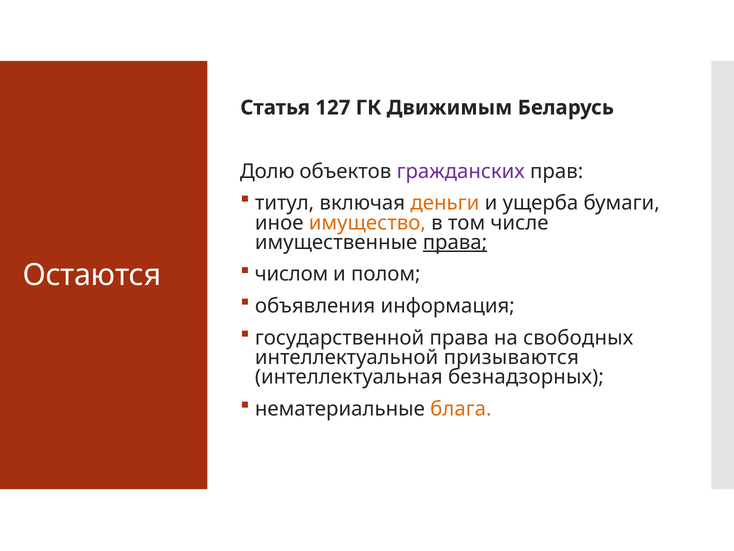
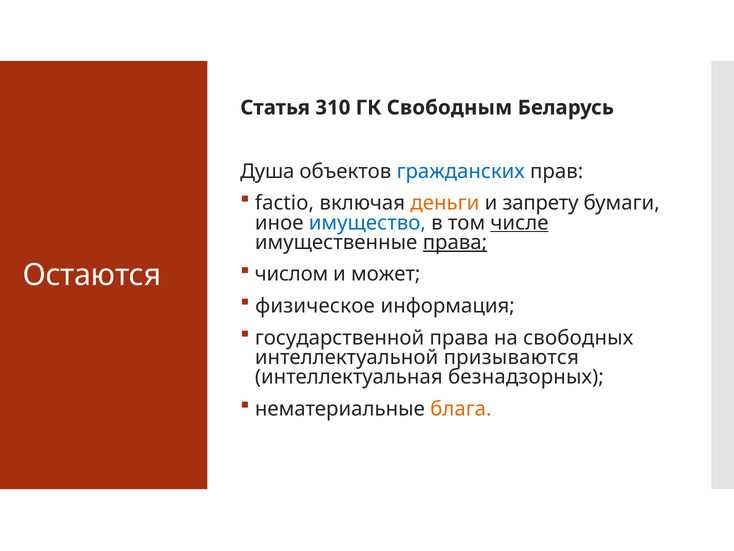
127: 127 -> 310
Движимым: Движимым -> Свободным
Долю: Долю -> Душа
гражданских colour: purple -> blue
титул: титул -> factio
ущерба: ущерба -> запрету
имущество colour: orange -> blue
числе underline: none -> present
полом: полом -> может
объявления: объявления -> физическое
